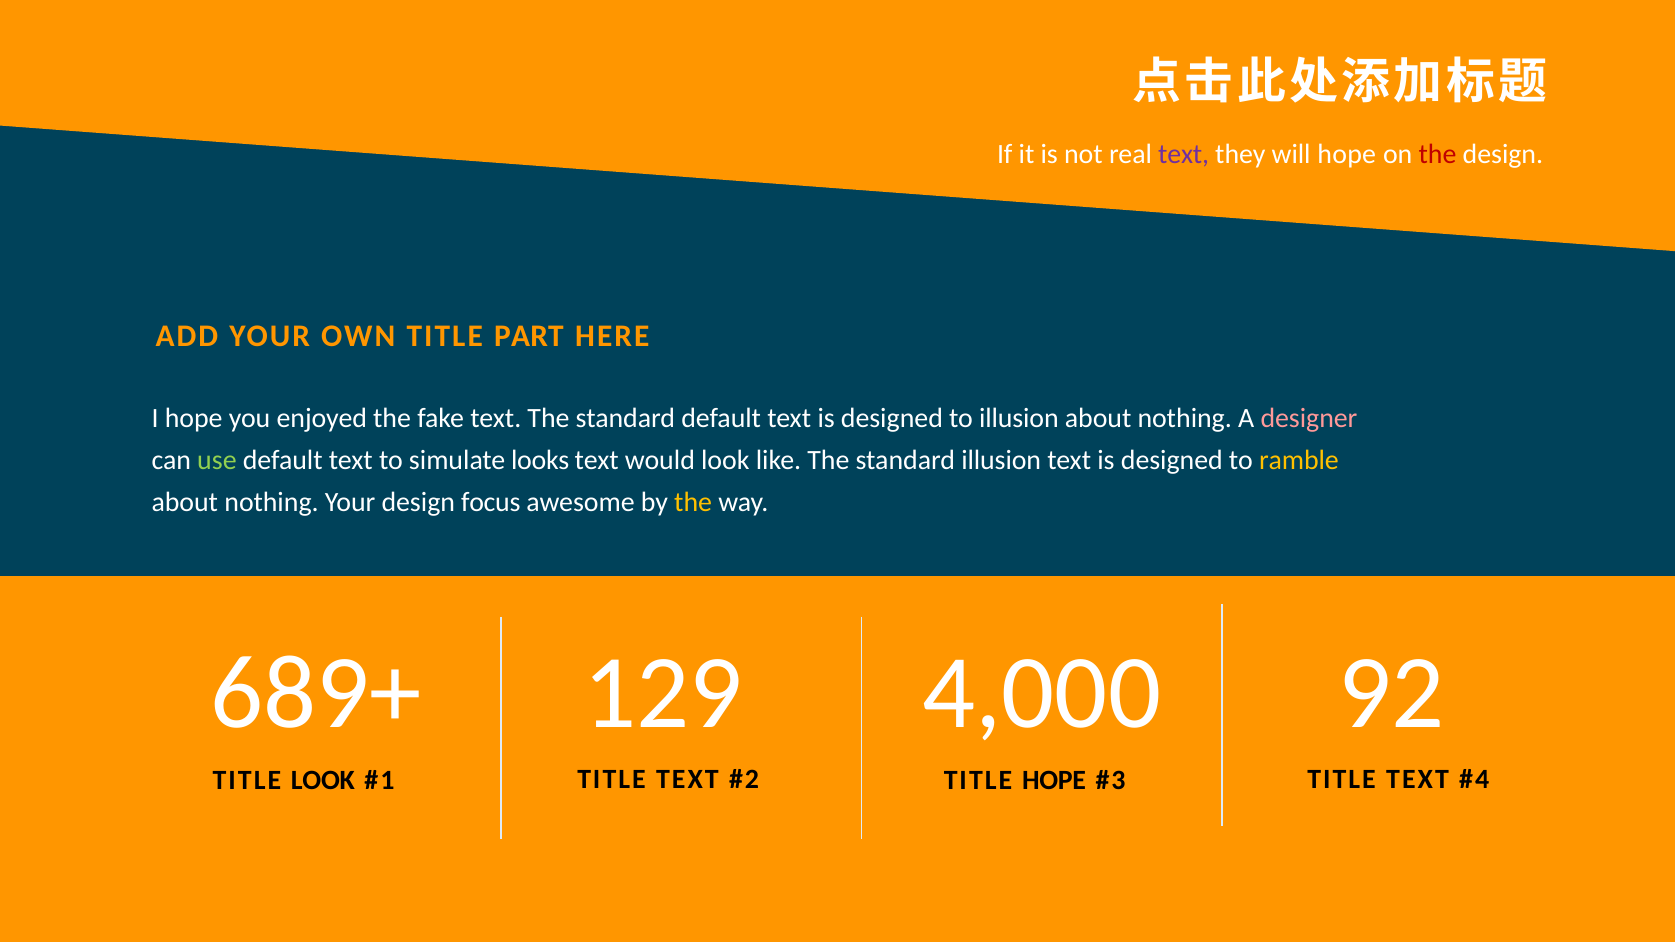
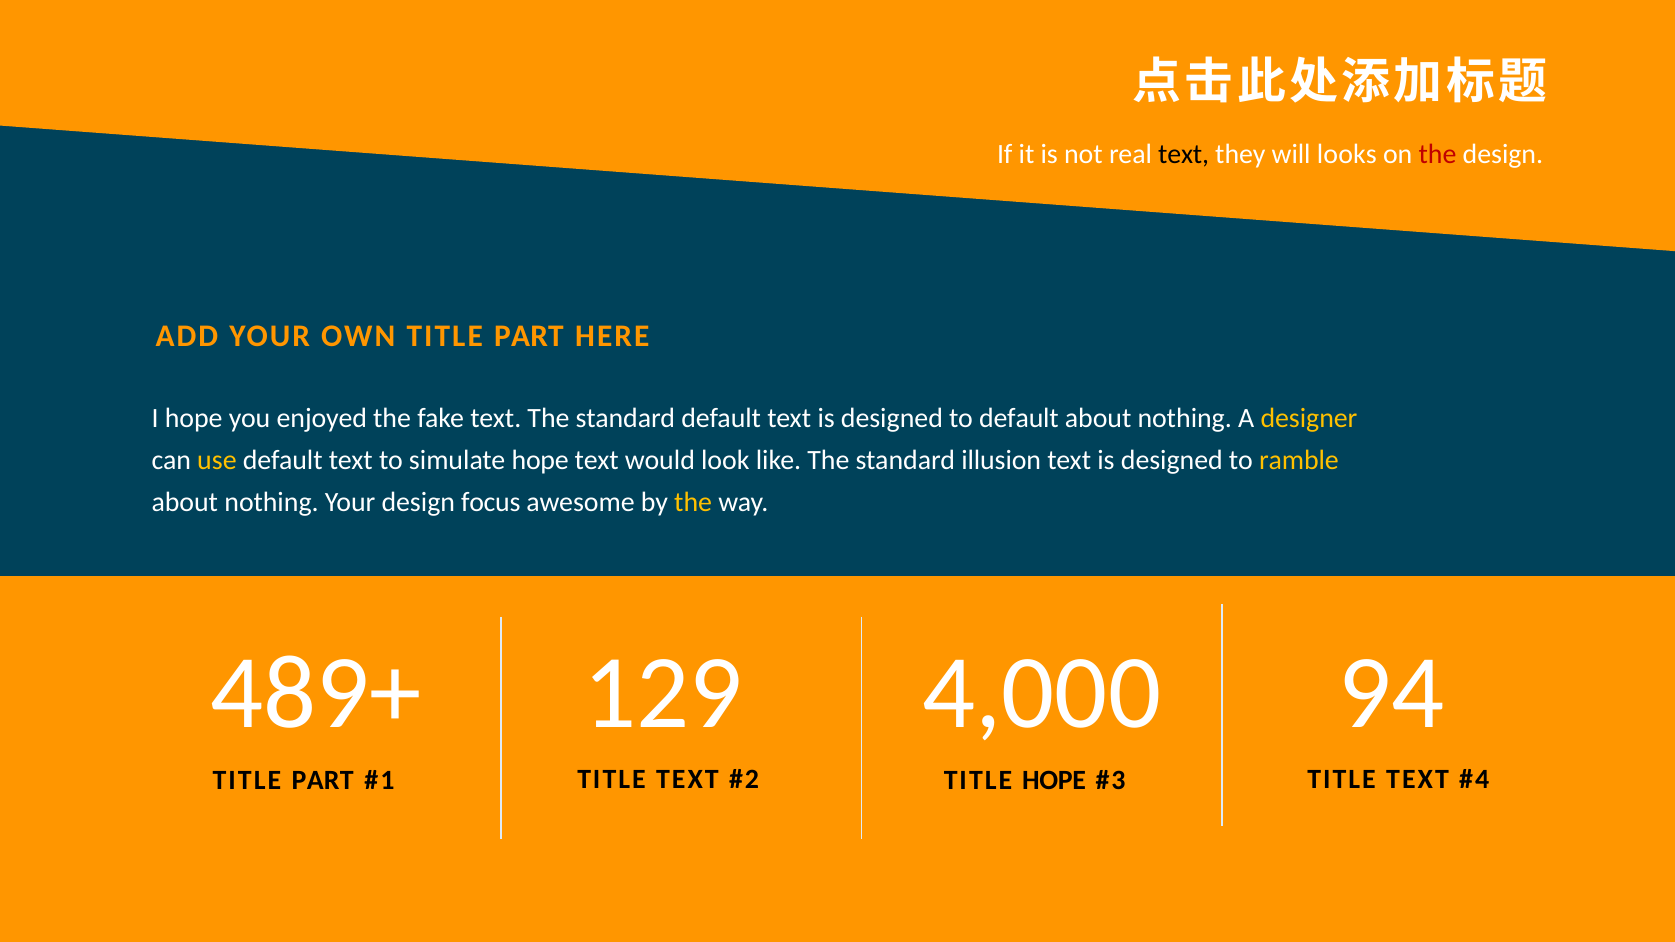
text at (1184, 154) colour: purple -> black
will hope: hope -> looks
to illusion: illusion -> default
designer colour: pink -> yellow
use colour: light green -> yellow
simulate looks: looks -> hope
689+: 689+ -> 489+
92: 92 -> 94
LOOK at (323, 780): LOOK -> PART
